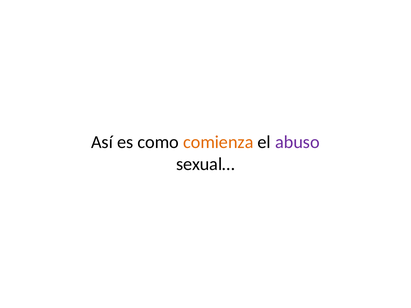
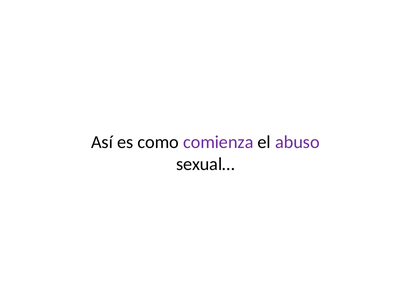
comienza colour: orange -> purple
